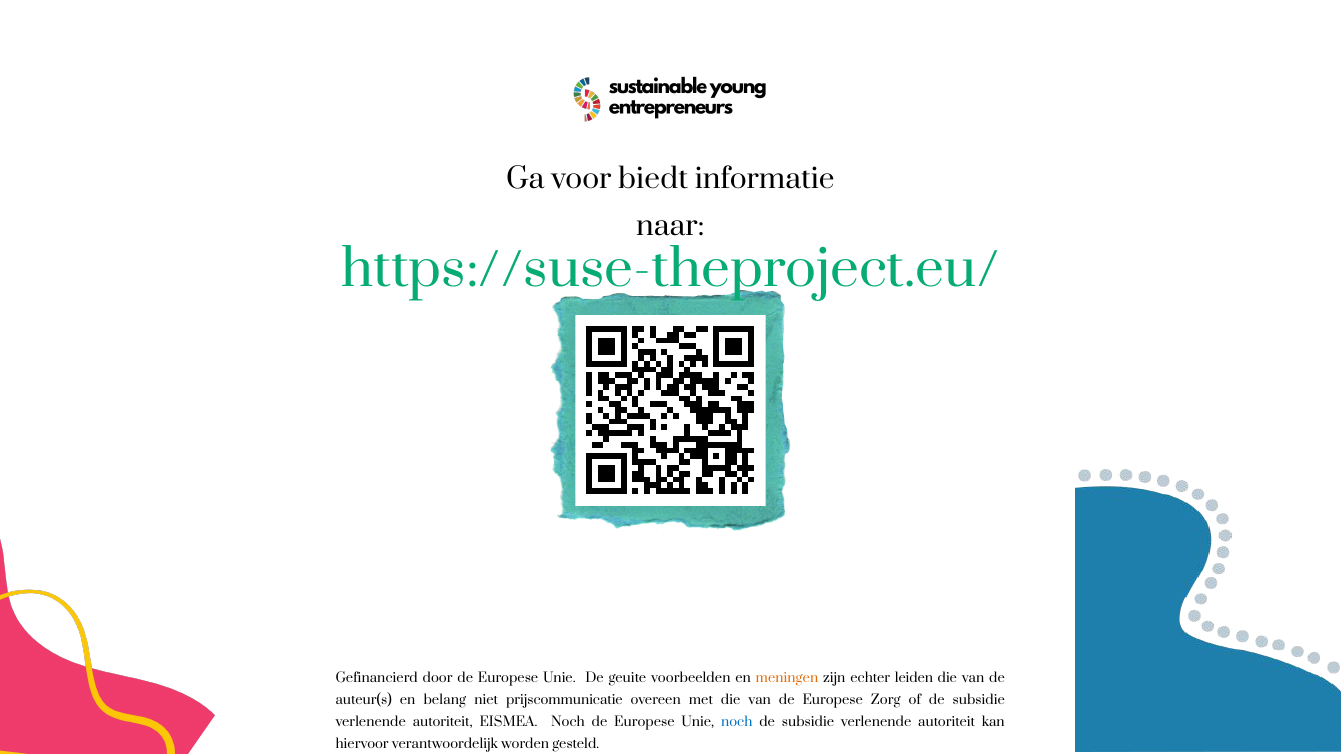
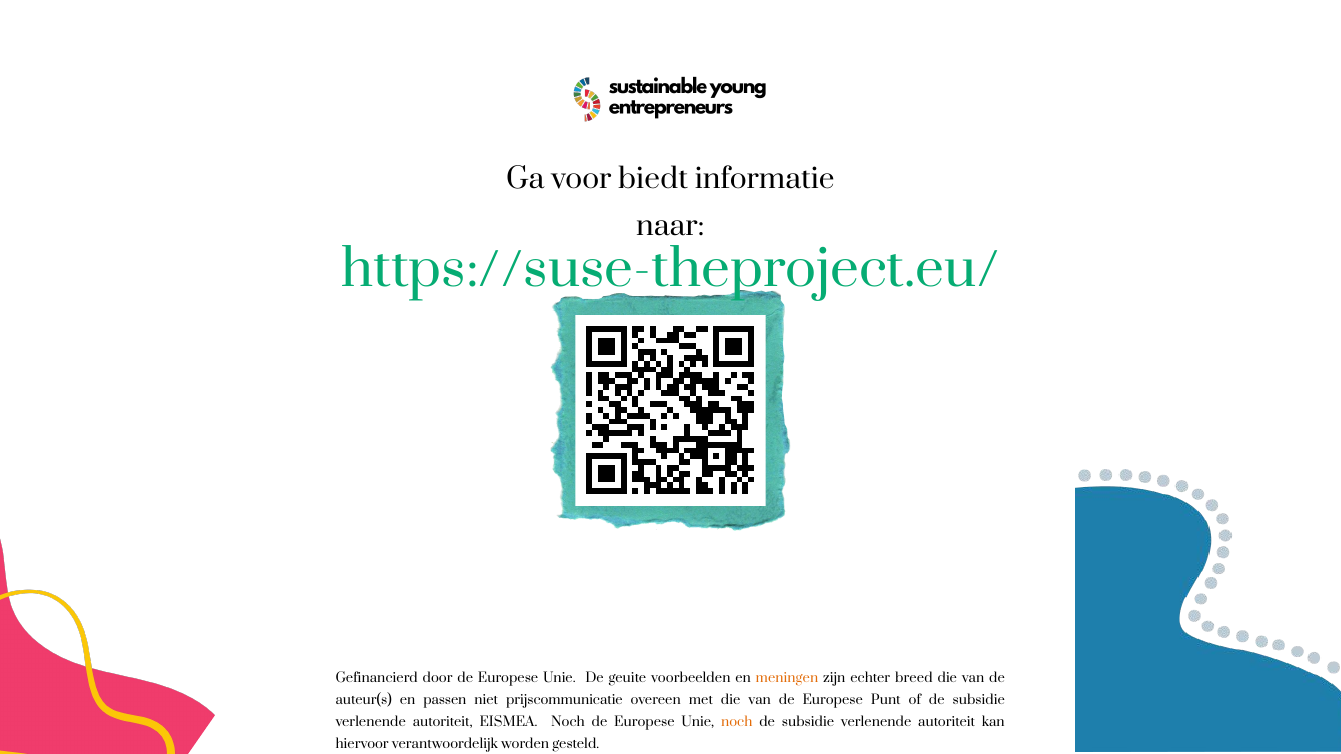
leiden: leiden -> breed
belang: belang -> passen
Zorg: Zorg -> Punt
noch at (737, 722) colour: blue -> orange
